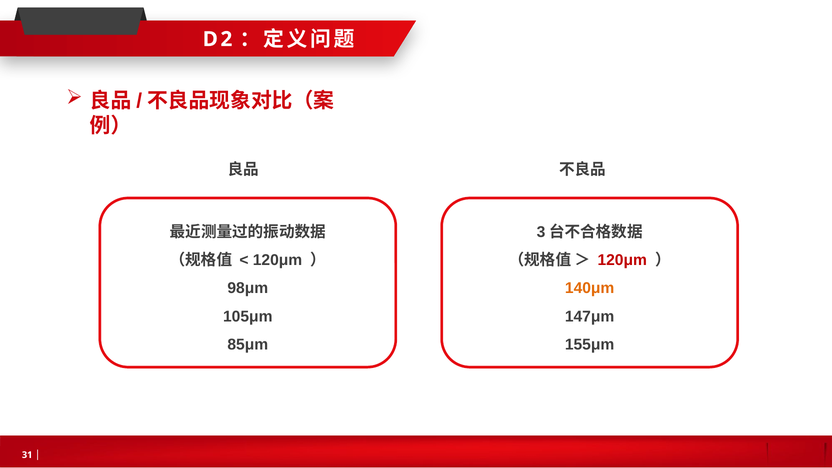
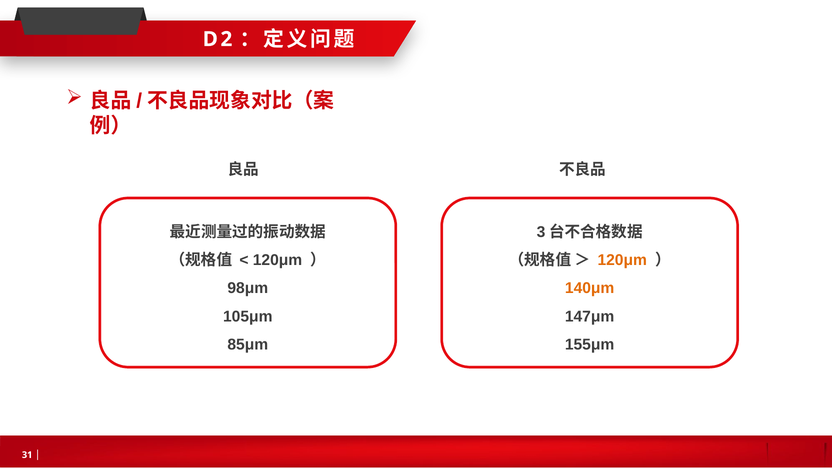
120μm at (622, 260) colour: red -> orange
